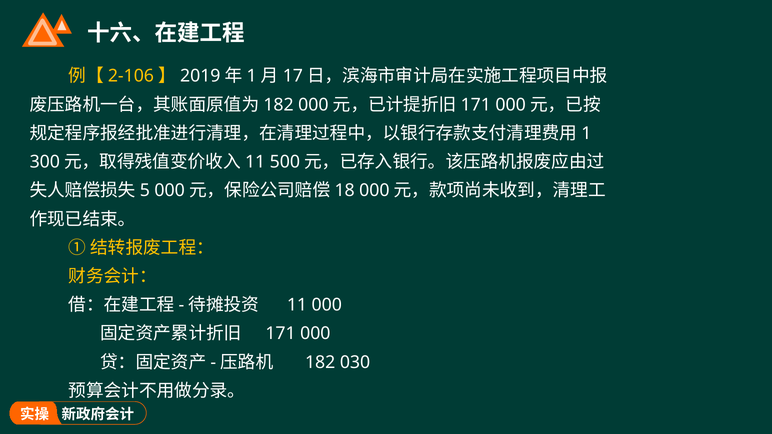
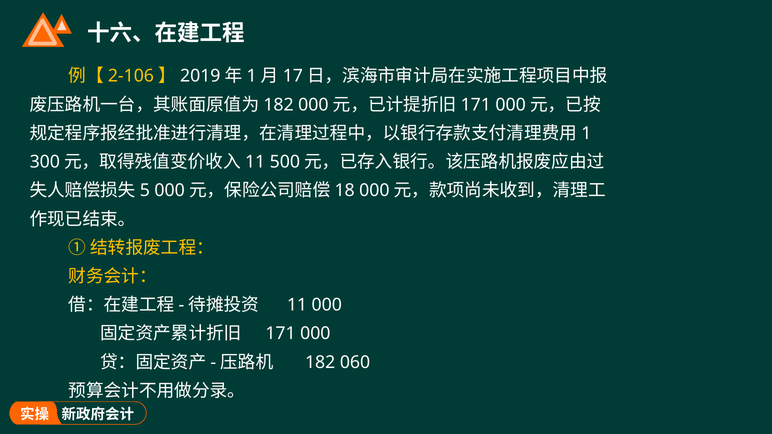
030: 030 -> 060
